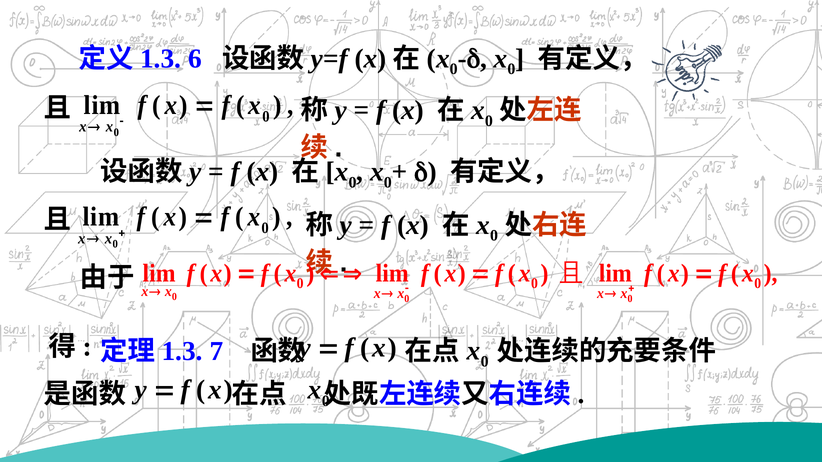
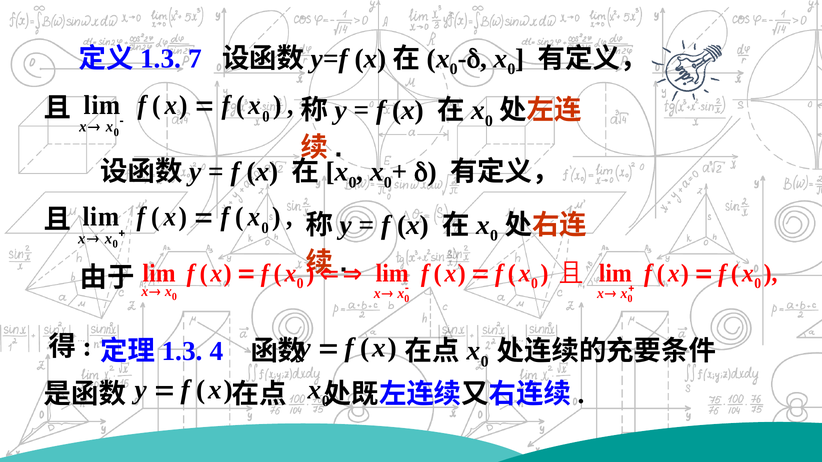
6: 6 -> 7
7: 7 -> 4
